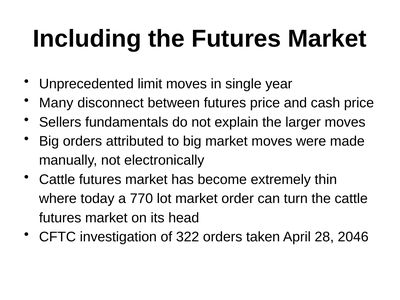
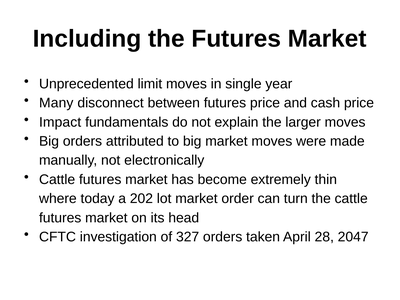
Sellers: Sellers -> Impact
770: 770 -> 202
322: 322 -> 327
2046: 2046 -> 2047
